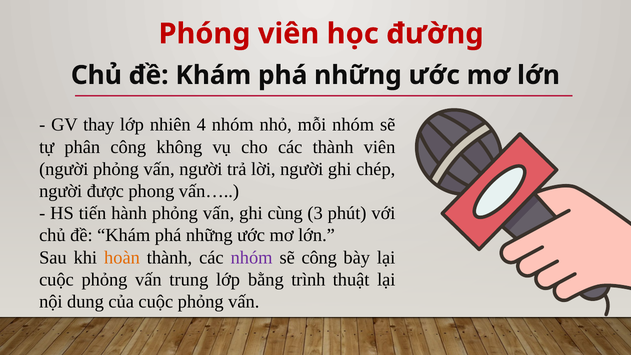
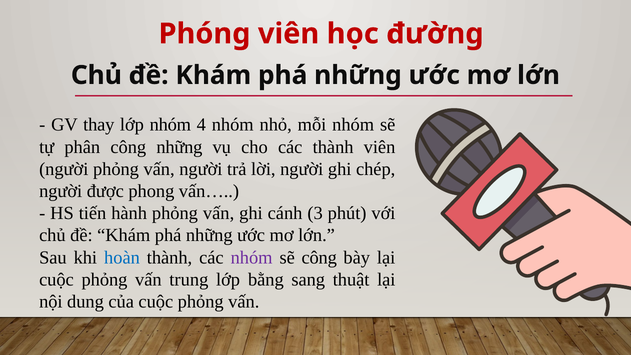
lớp nhiên: nhiên -> nhóm
công không: không -> những
cùng: cùng -> cánh
hoàn colour: orange -> blue
trình: trình -> sang
